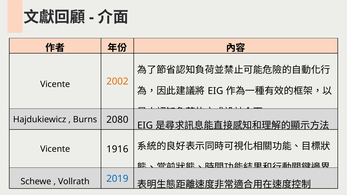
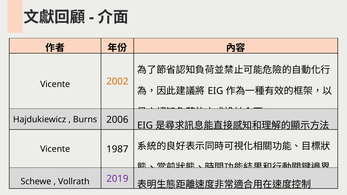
2080: 2080 -> 2006
1916: 1916 -> 1987
2019 colour: blue -> purple
